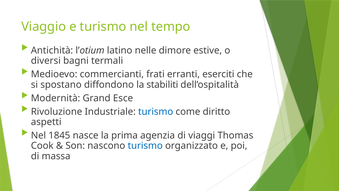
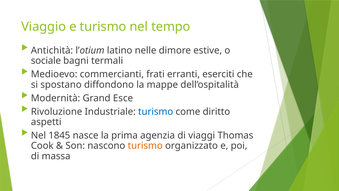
diversi: diversi -> sociale
stabiliti: stabiliti -> mappe
turismo at (145, 146) colour: blue -> orange
